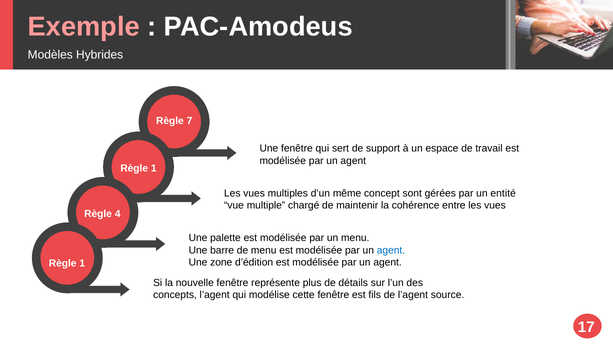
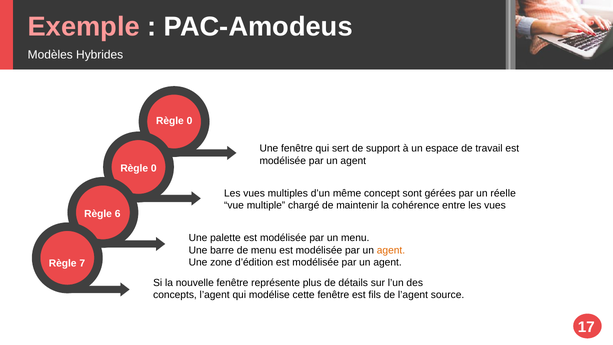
7 at (190, 121): 7 -> 0
1 at (154, 168): 1 -> 0
entité: entité -> réelle
4: 4 -> 6
agent at (391, 250) colour: blue -> orange
1 at (82, 263): 1 -> 7
